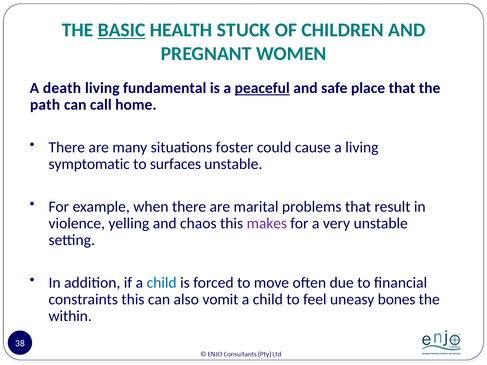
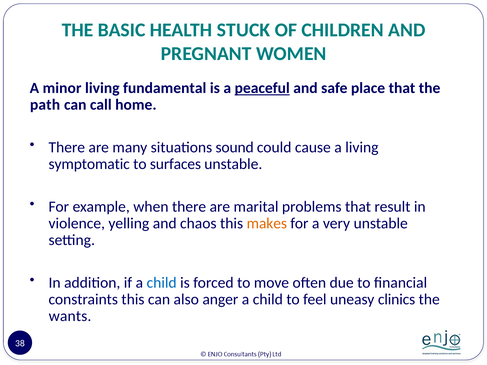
BASIC underline: present -> none
death: death -> minor
foster: foster -> sound
makes colour: purple -> orange
vomit: vomit -> anger
bones: bones -> clinics
within: within -> wants
